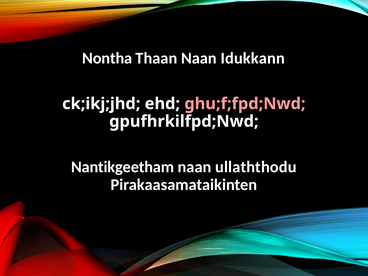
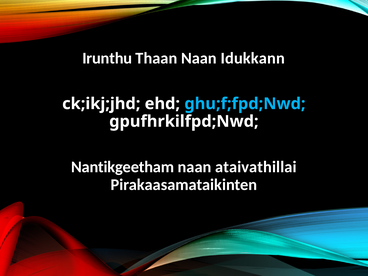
Nontha: Nontha -> Irunthu
ghu;f;fpd;Nwd colour: pink -> light blue
ullaththodu: ullaththodu -> ataivathillai
